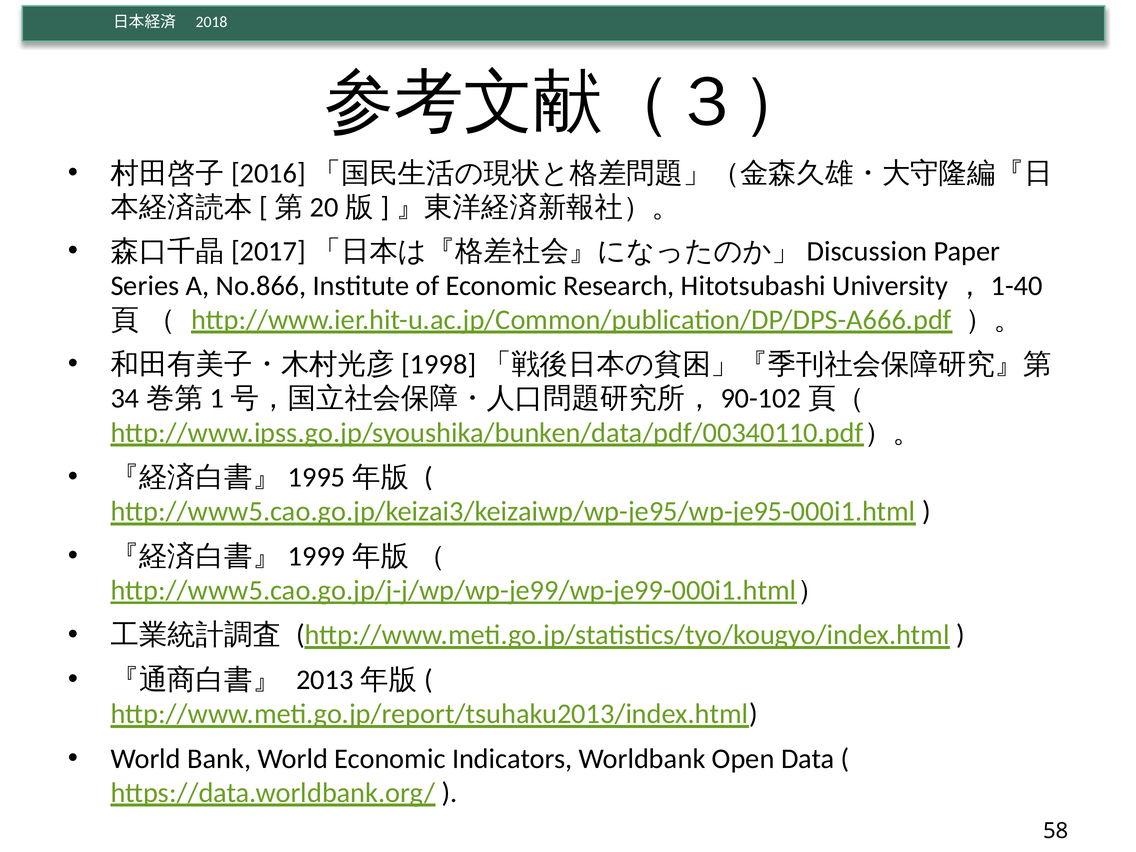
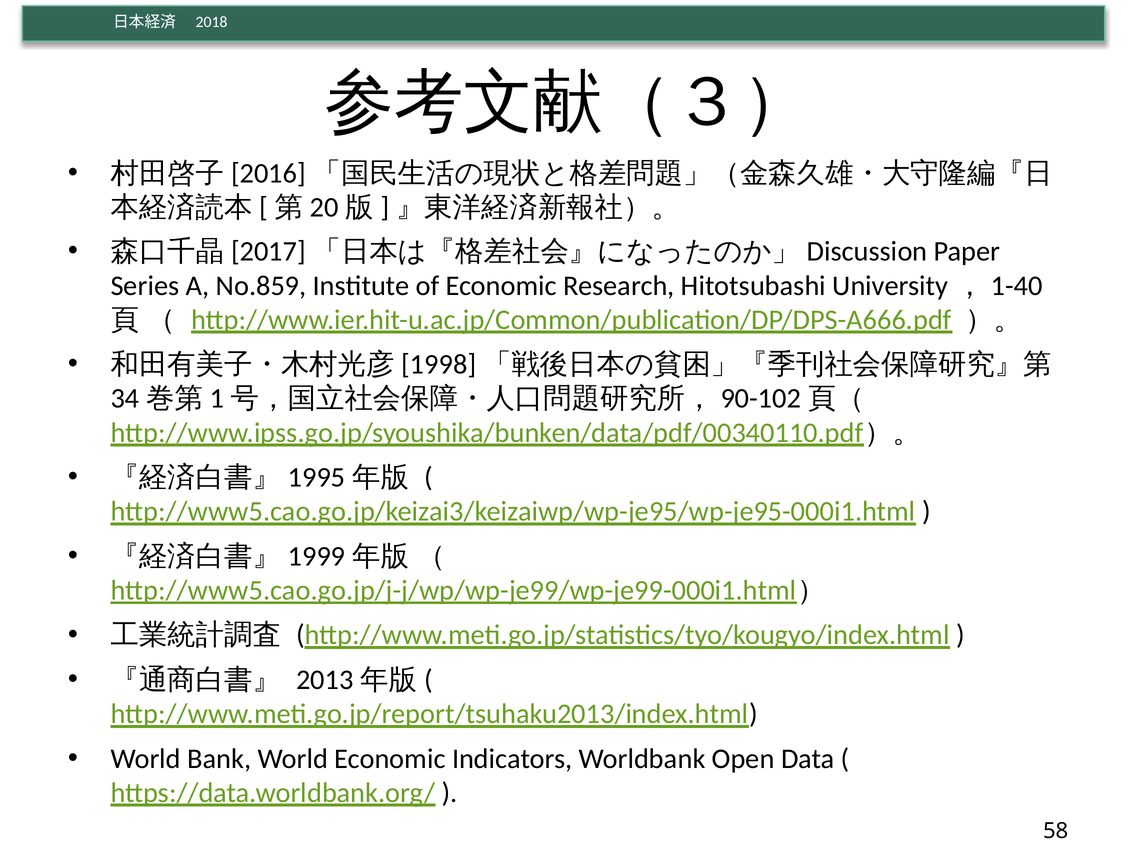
No.866: No.866 -> No.859
